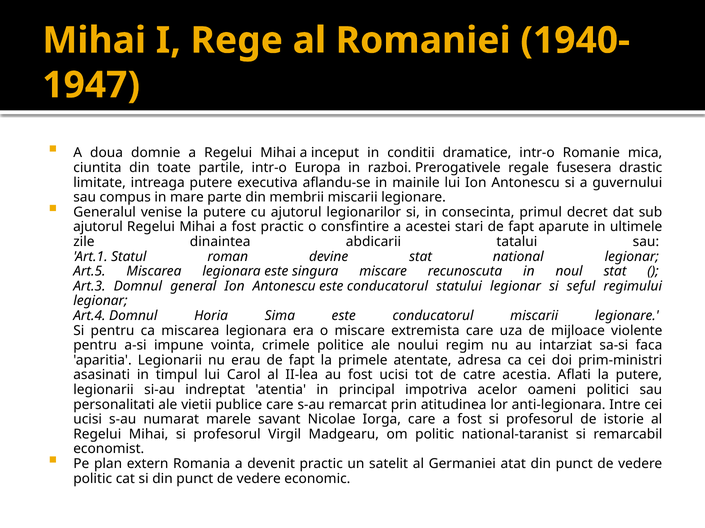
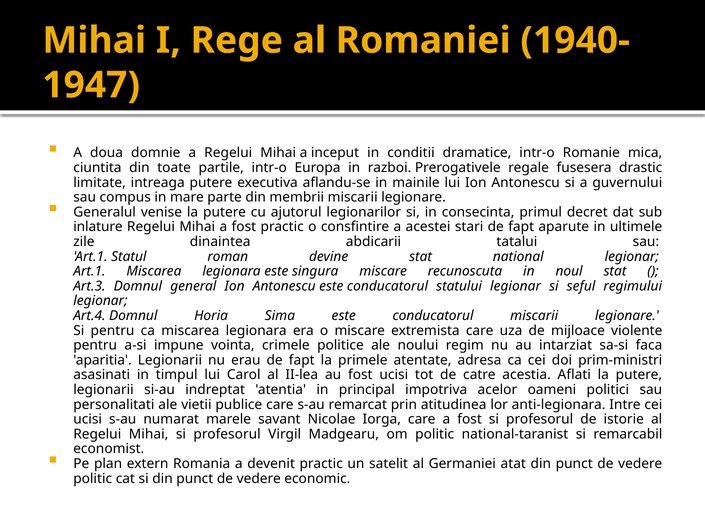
ajutorul at (98, 227): ajutorul -> inlature
Art.5 at (89, 272): Art.5 -> Art.1
